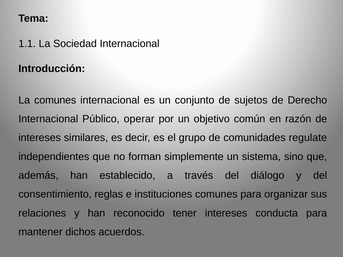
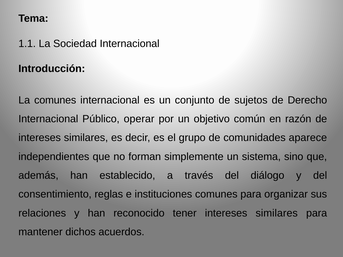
regulate: regulate -> aparece
tener intereses conducta: conducta -> similares
